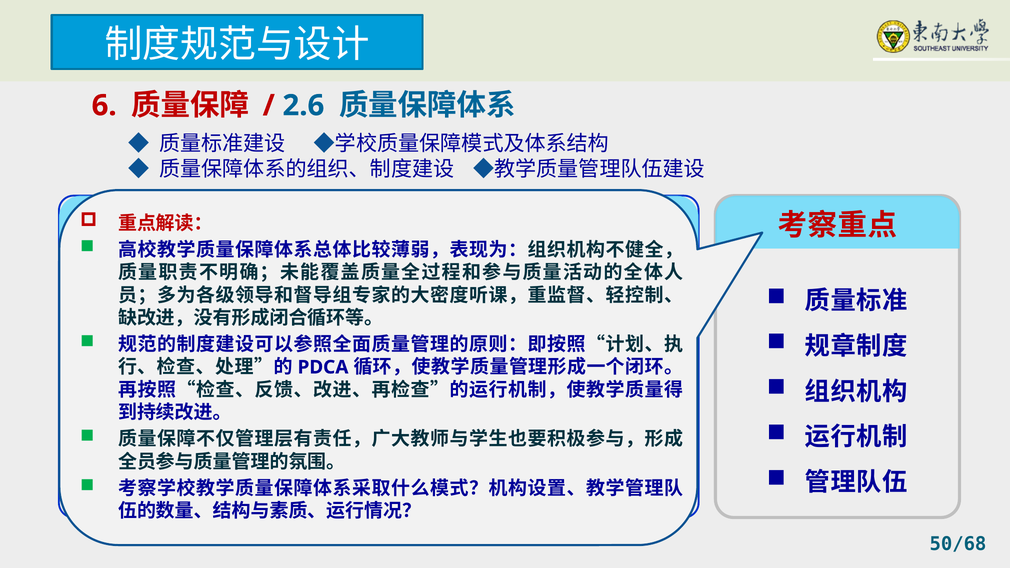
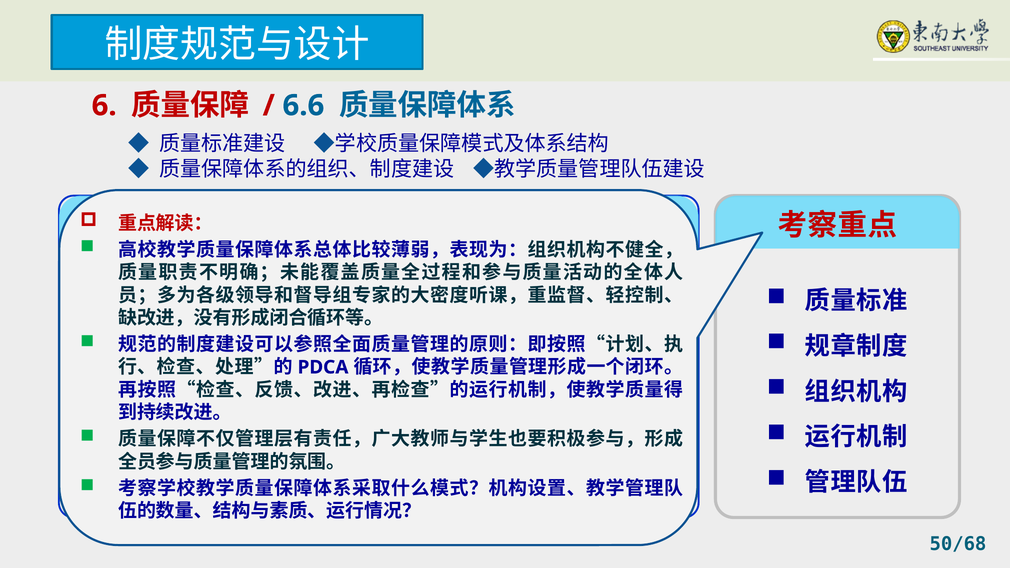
2.6: 2.6 -> 6.6
